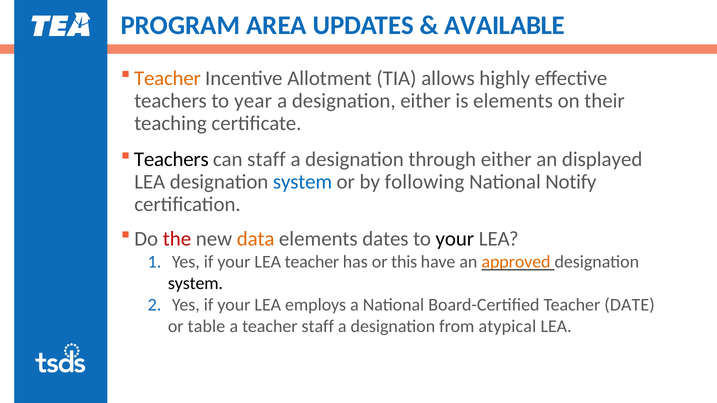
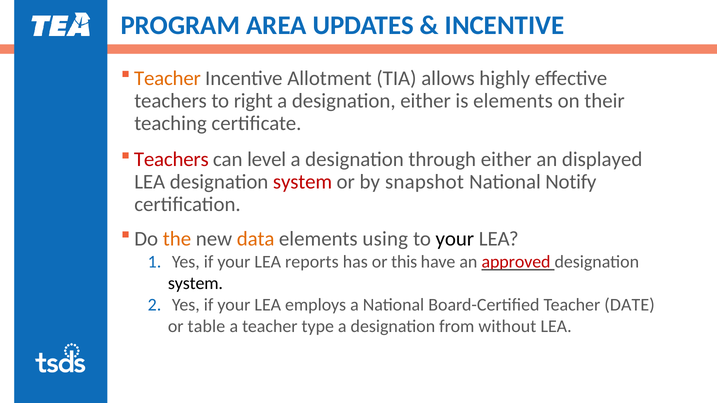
AVAILABLE at (505, 25): AVAILABLE -> INCENTIVE
year: year -> right
Teachers at (171, 159) colour: black -> red
can staff: staff -> level
system at (303, 182) colour: blue -> red
following: following -> snapshot
the colour: red -> orange
dates: dates -> using
LEA teacher: teacher -> reports
approved colour: orange -> red
teacher staff: staff -> type
atypical: atypical -> without
